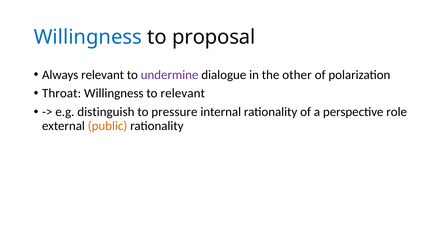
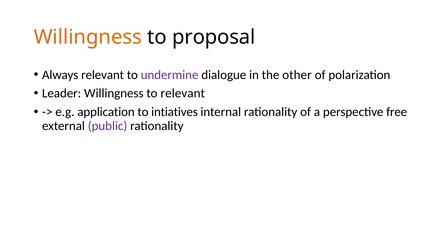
Willingness at (88, 37) colour: blue -> orange
Throat: Throat -> Leader
distinguish: distinguish -> application
pressure: pressure -> intiatives
role: role -> free
public colour: orange -> purple
